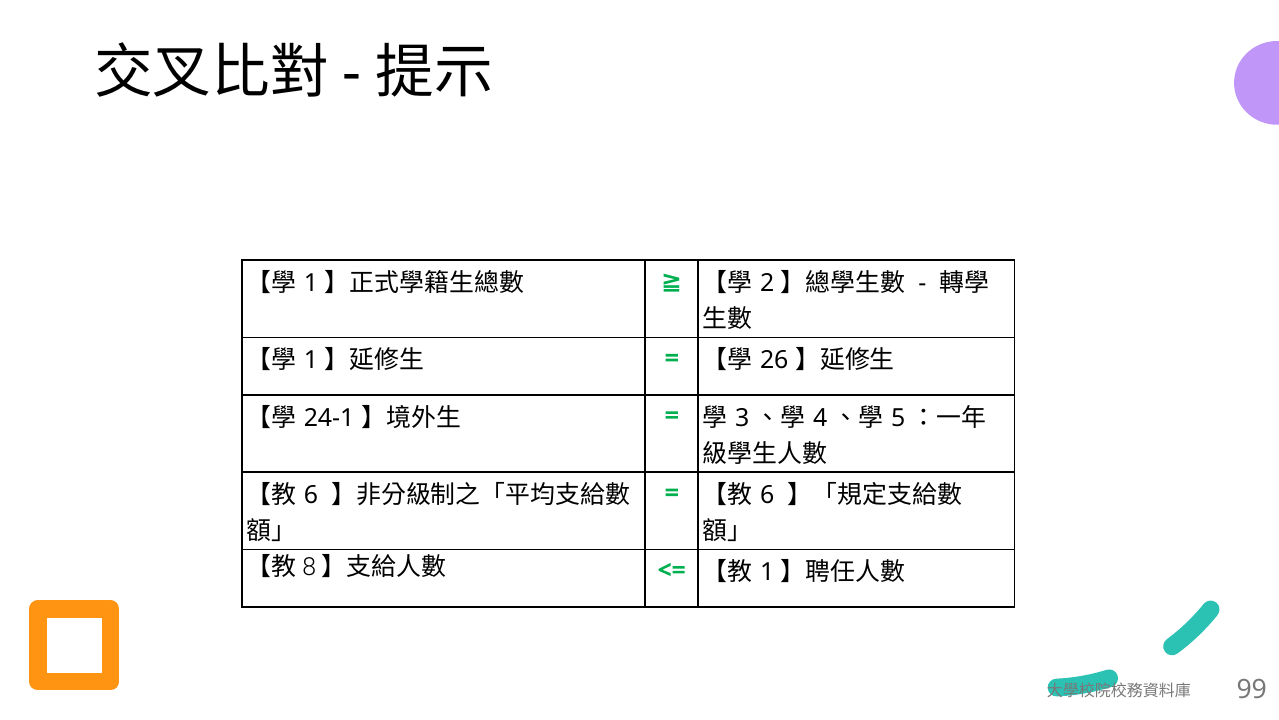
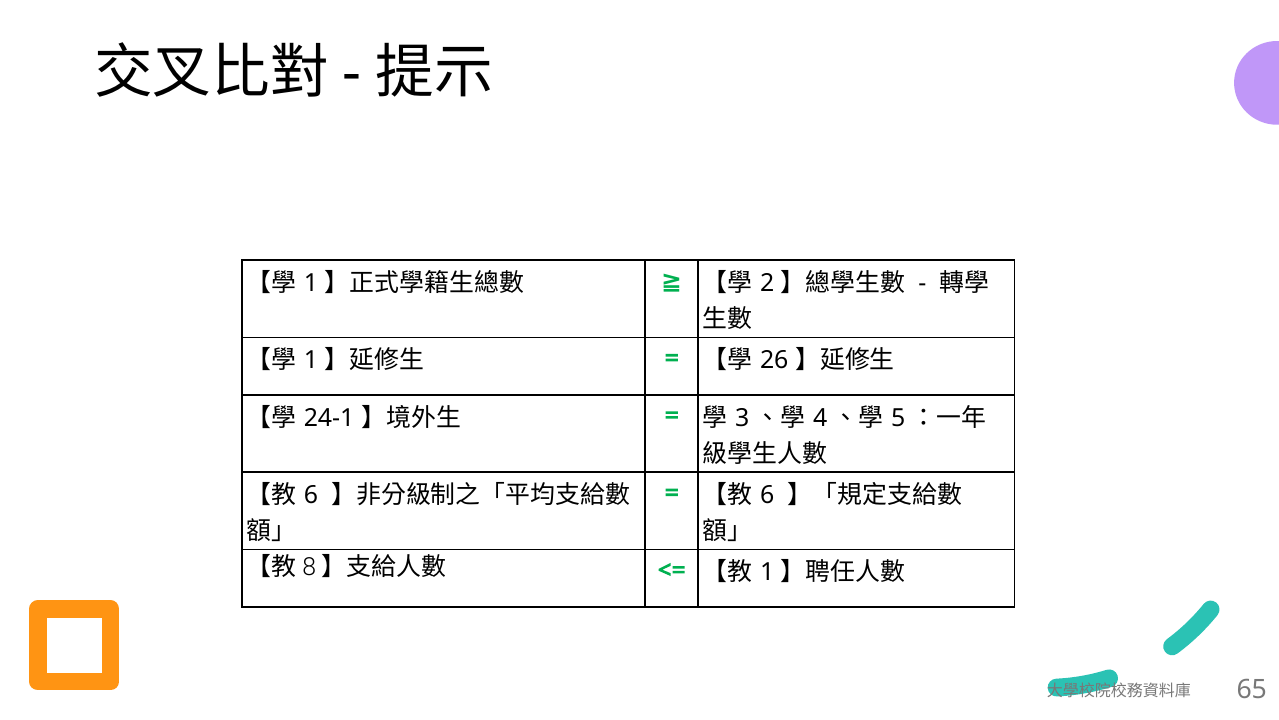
99: 99 -> 65
